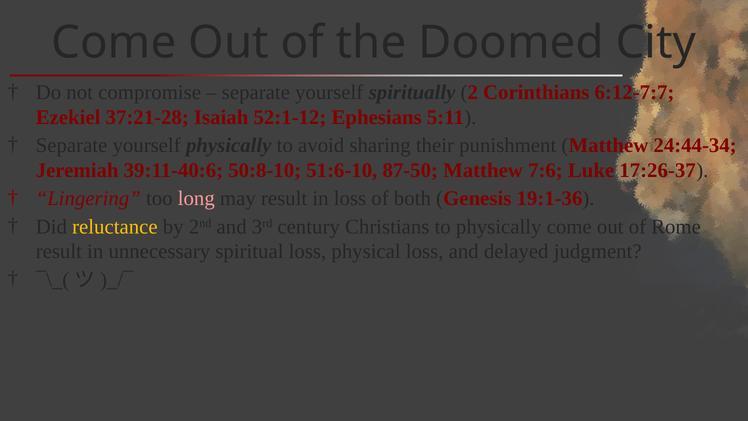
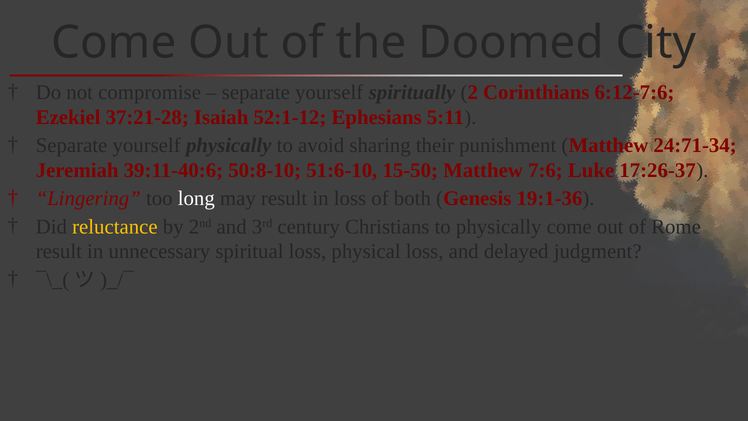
6:12-7:7: 6:12-7:7 -> 6:12-7:6
24:44-34: 24:44-34 -> 24:71-34
87-50: 87-50 -> 15-50
long colour: pink -> white
